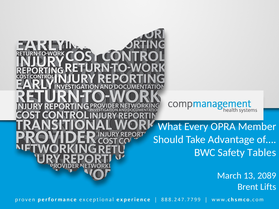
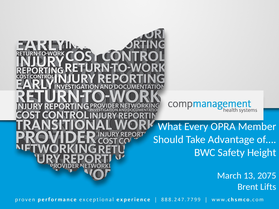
Tables: Tables -> Height
2089: 2089 -> 2075
